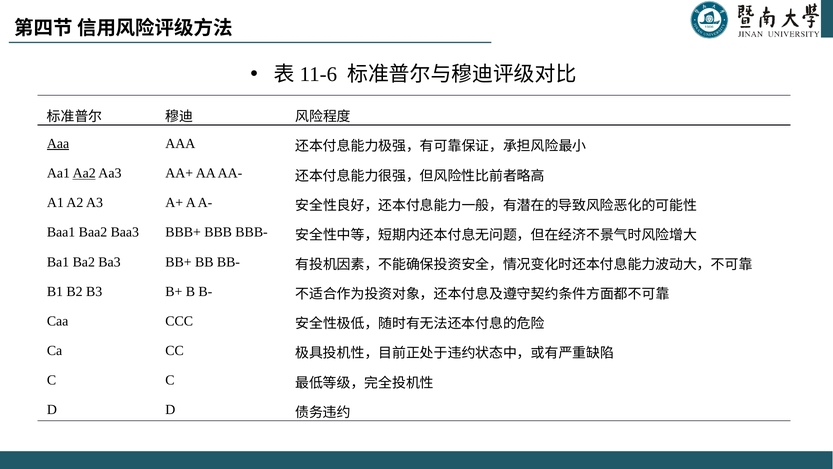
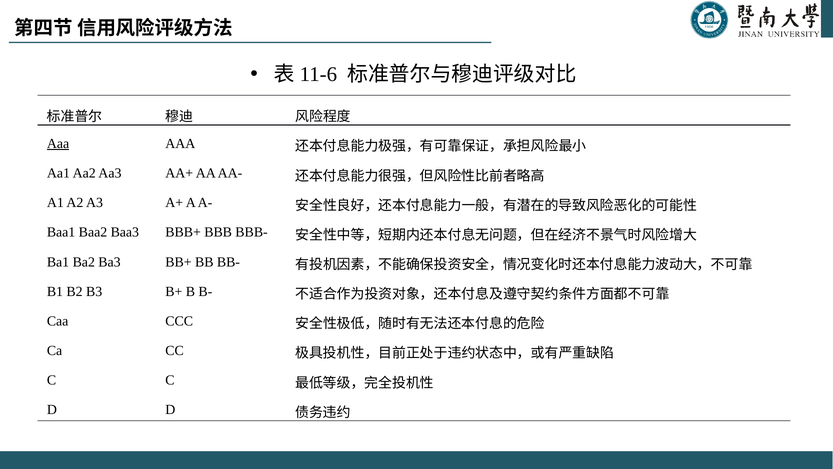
Aa2 underline: present -> none
